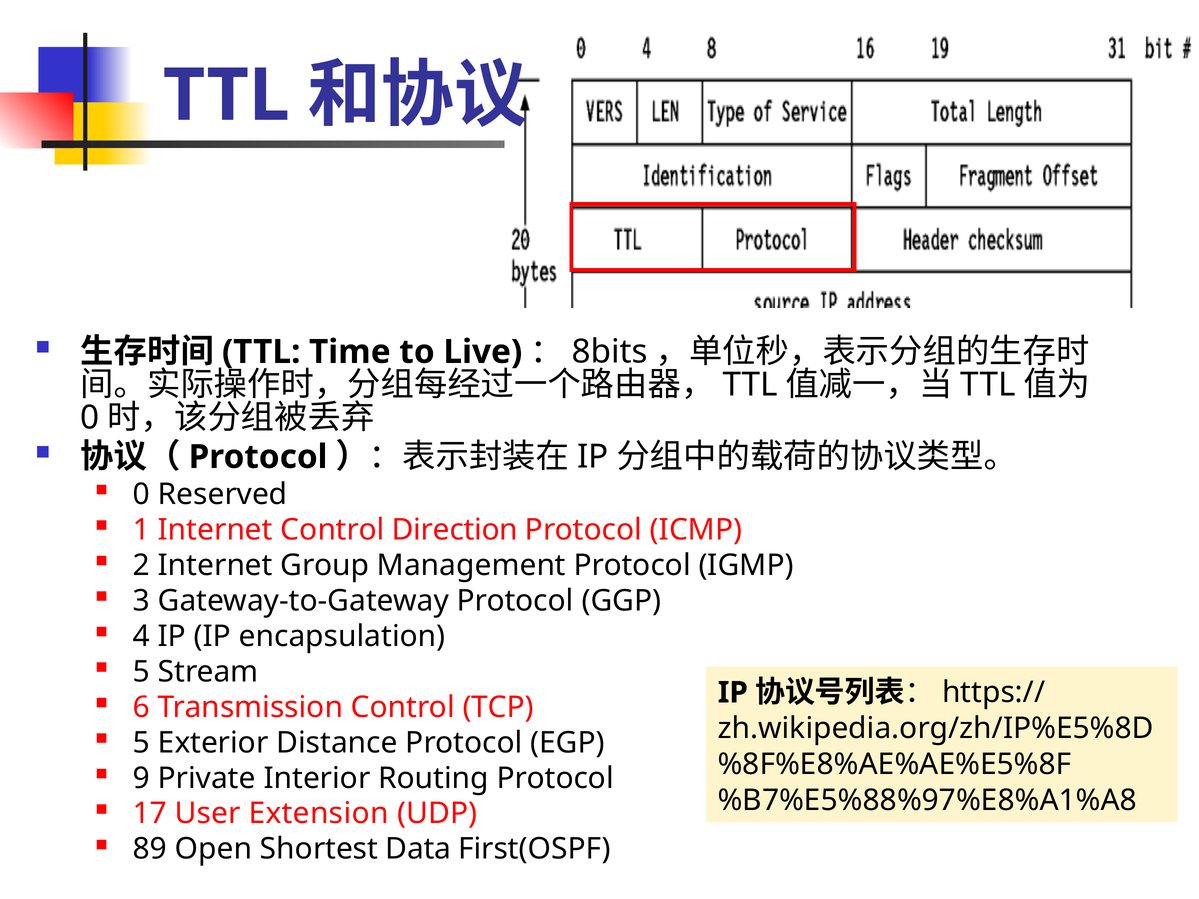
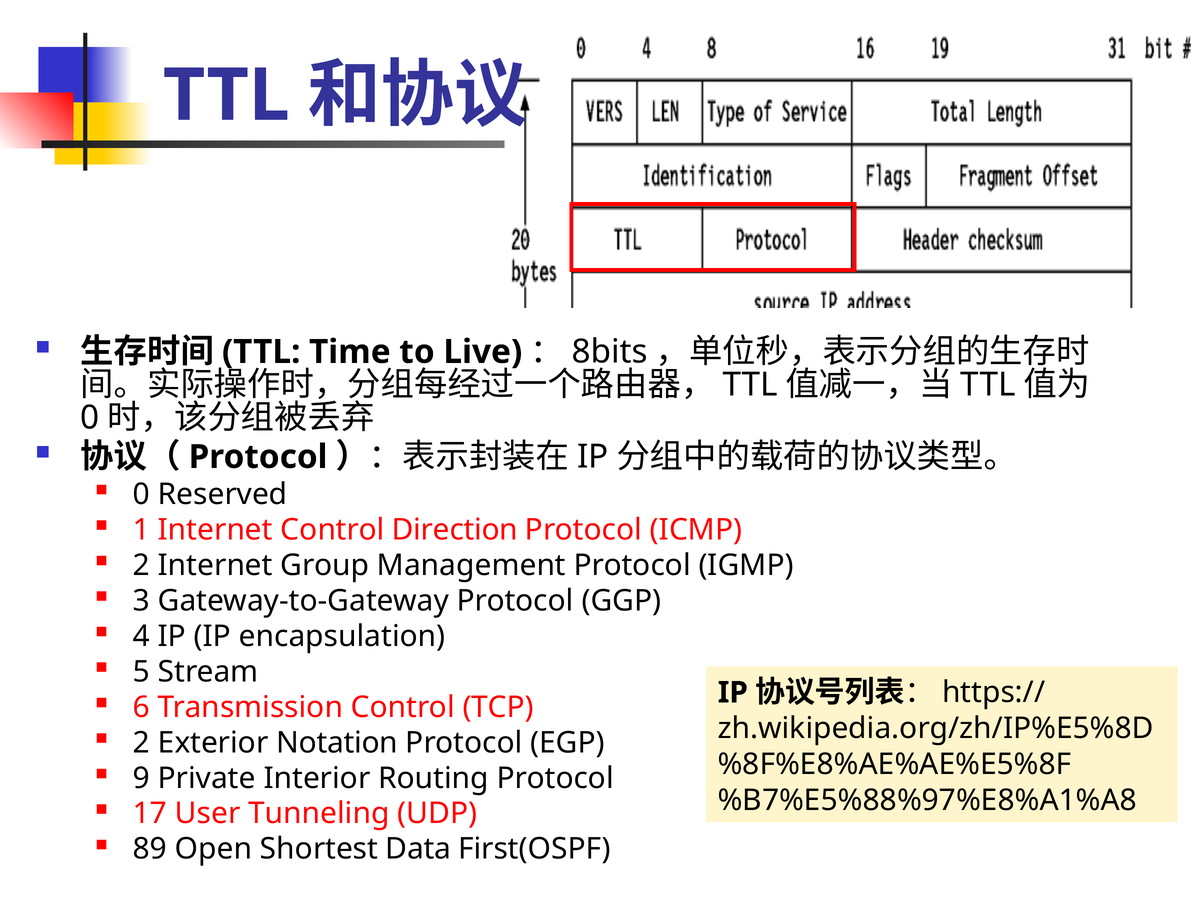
5 at (142, 743): 5 -> 2
Distance: Distance -> Notation
Extension: Extension -> Tunneling
